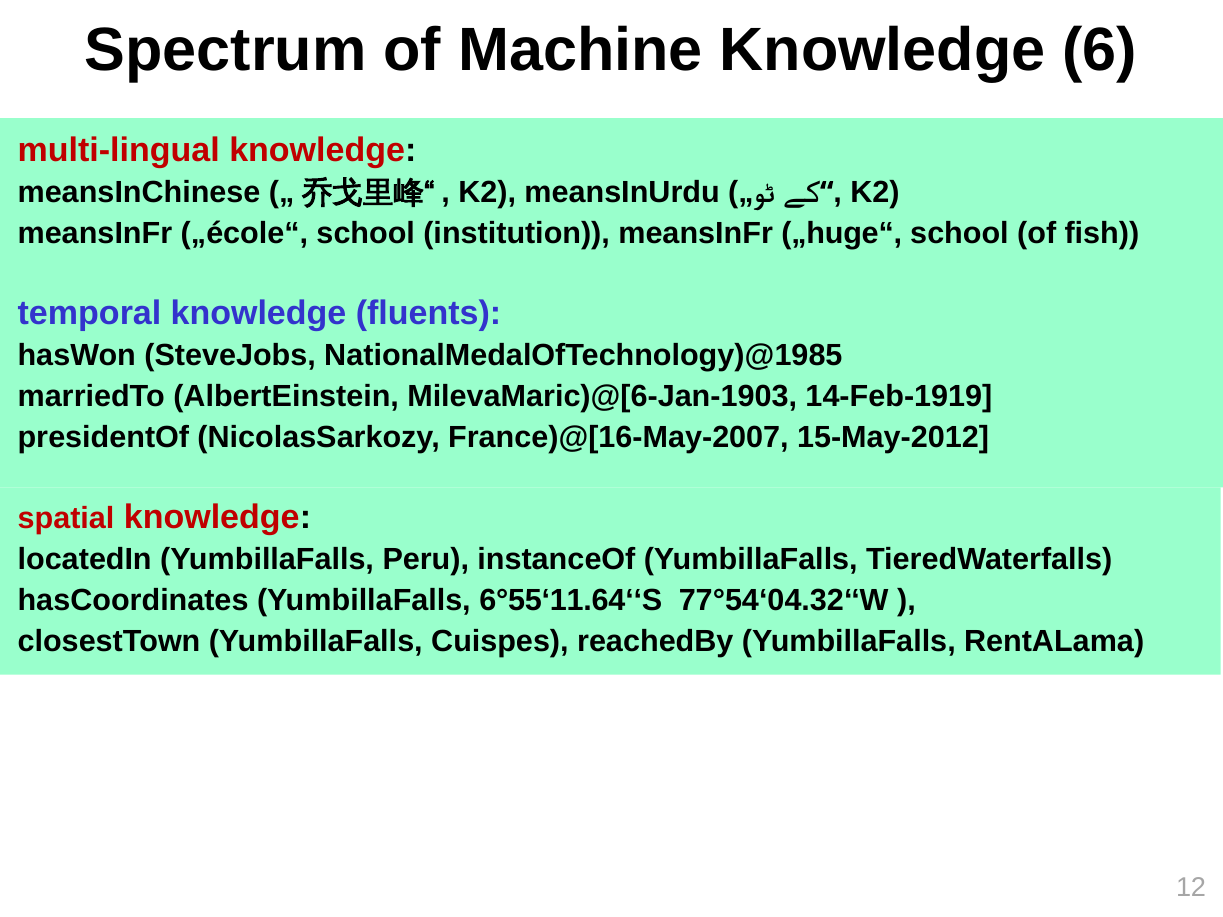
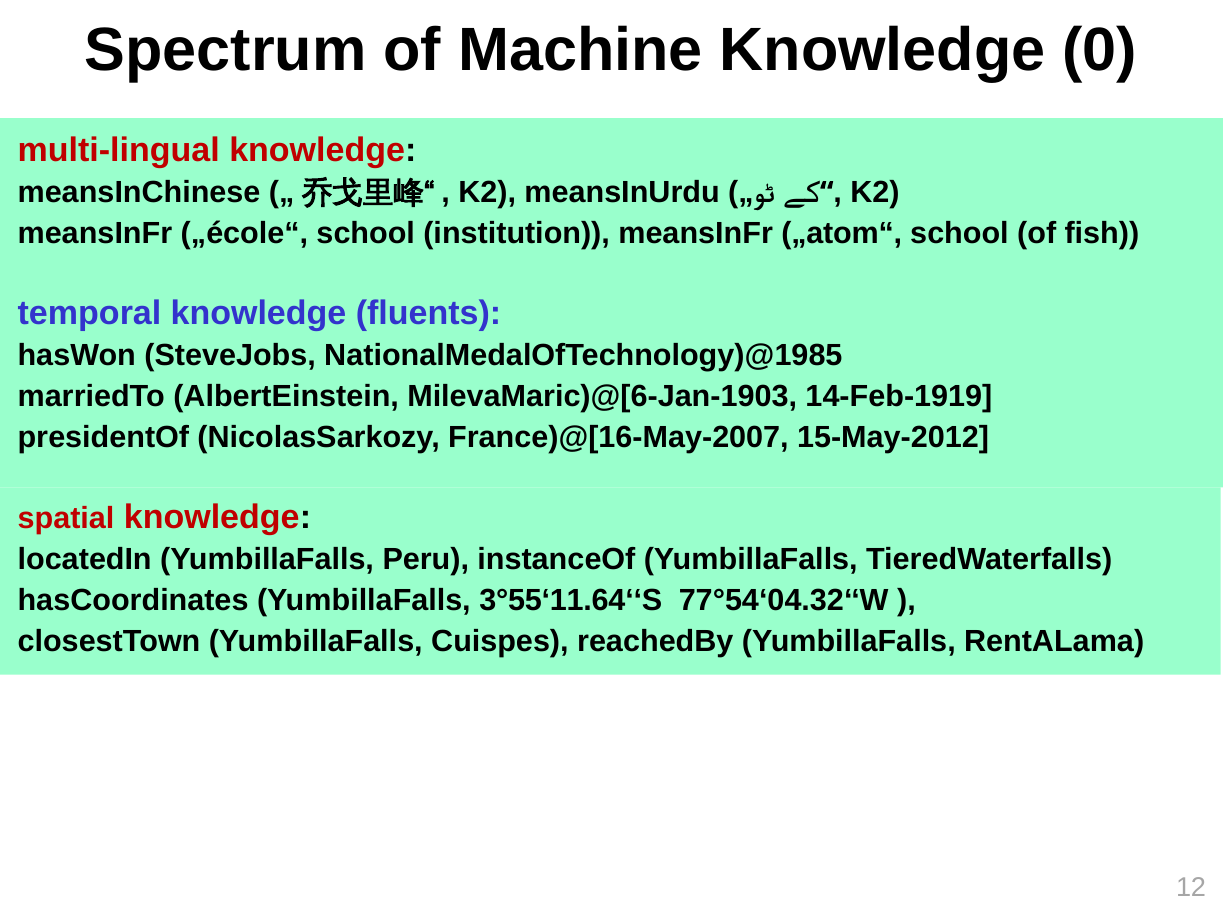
6: 6 -> 0
„huge“: „huge“ -> „atom“
6°55‘11.64‘‘S: 6°55‘11.64‘‘S -> 3°55‘11.64‘‘S
